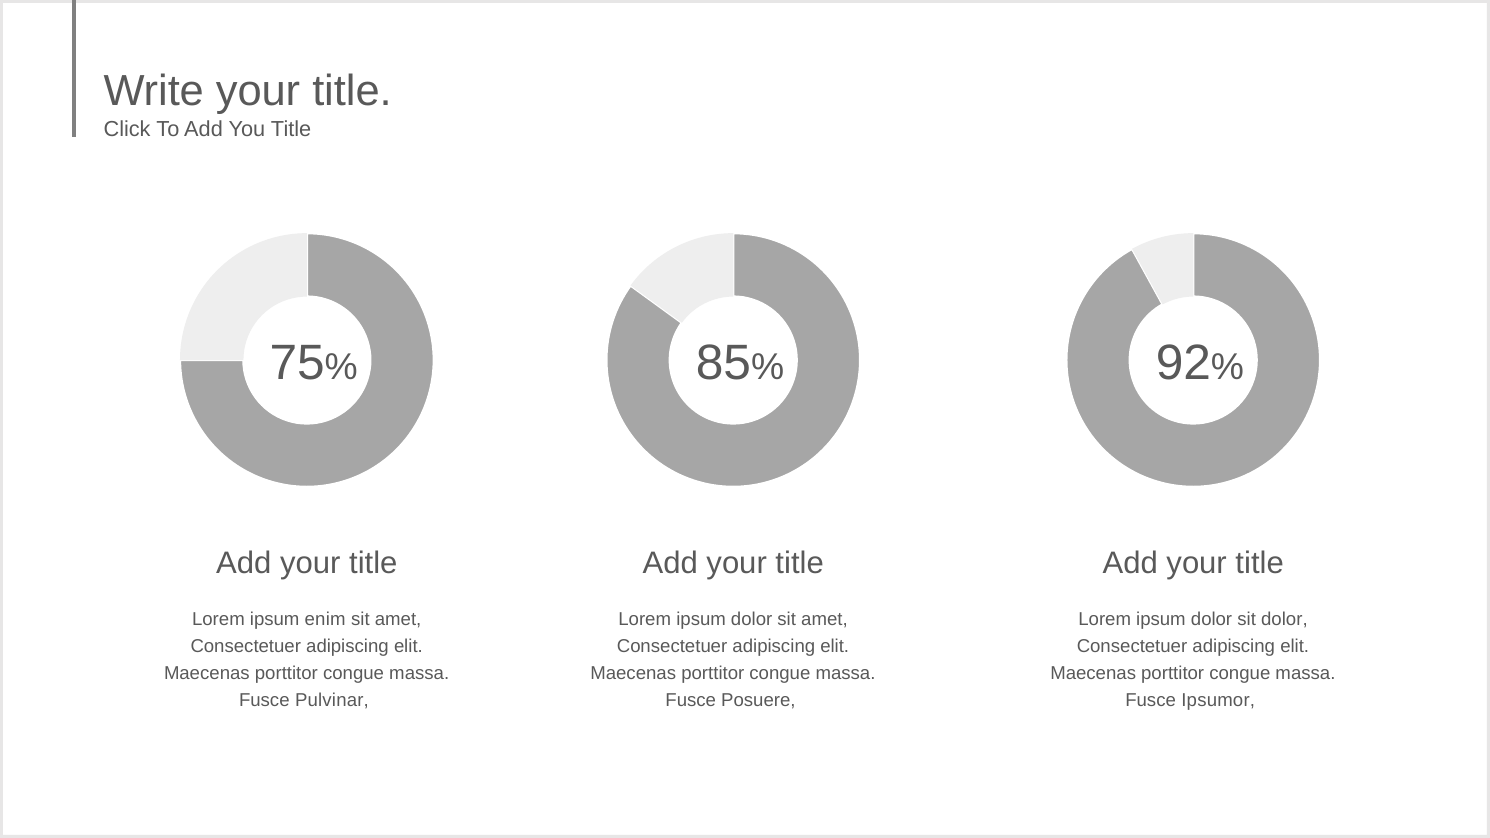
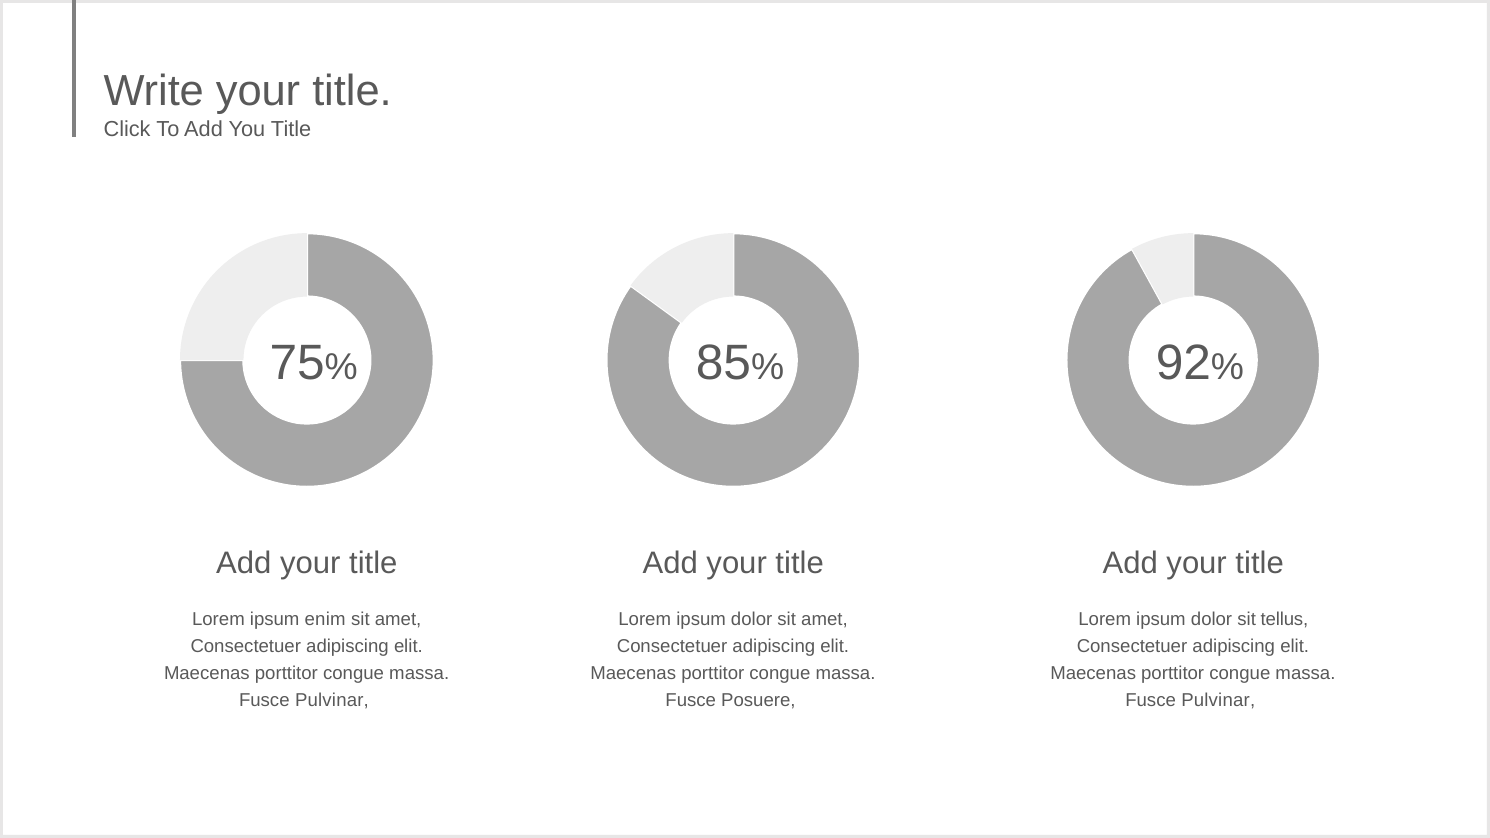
sit dolor: dolor -> tellus
Ipsumor at (1218, 700): Ipsumor -> Pulvinar
